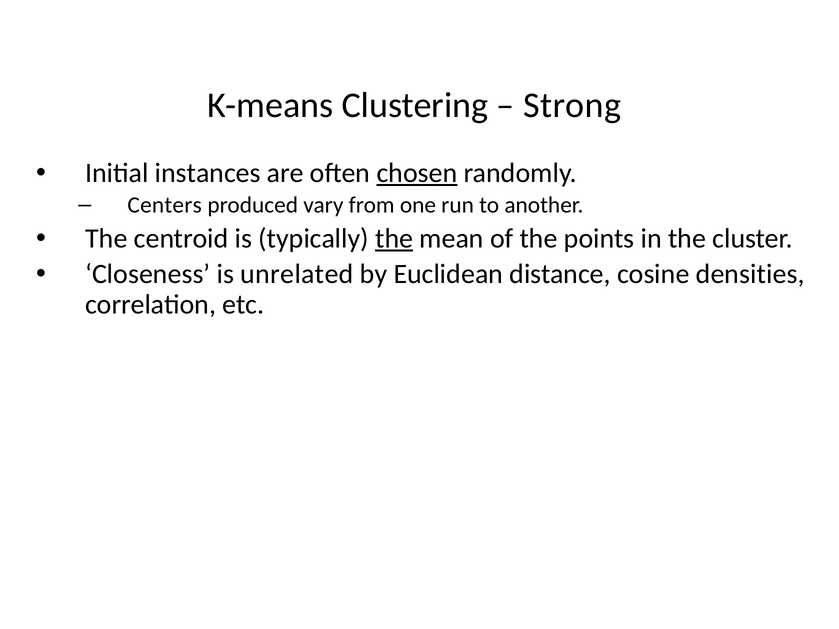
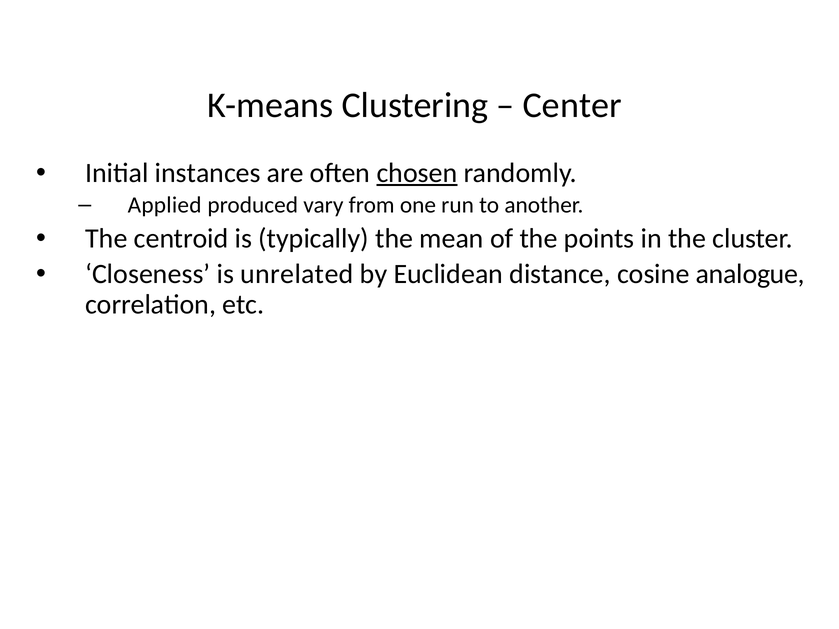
Strong: Strong -> Center
Centers: Centers -> Applied
the at (394, 239) underline: present -> none
densities: densities -> analogue
